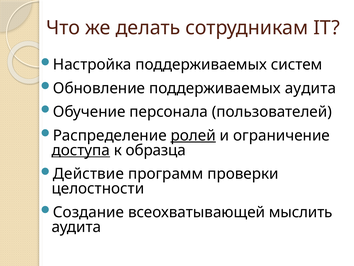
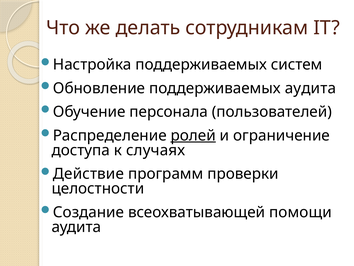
доступа underline: present -> none
образца: образца -> случаях
мыслить: мыслить -> помощи
